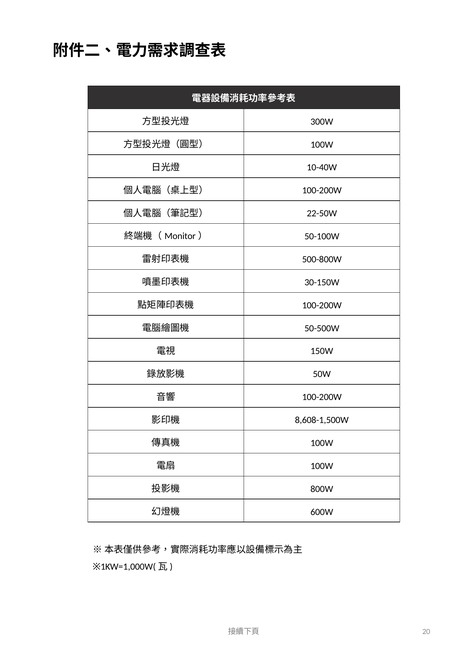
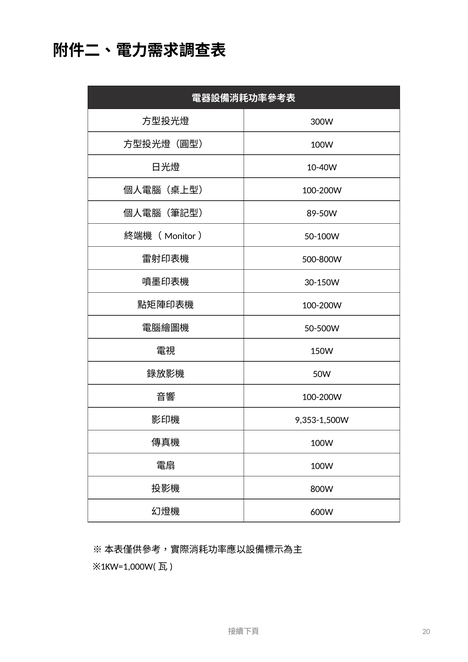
22-50W: 22-50W -> 89-50W
8,608-1,500W: 8,608-1,500W -> 9,353-1,500W
